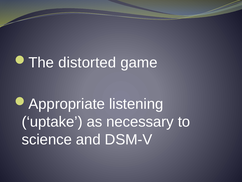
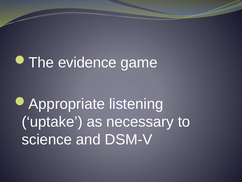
distorted: distorted -> evidence
